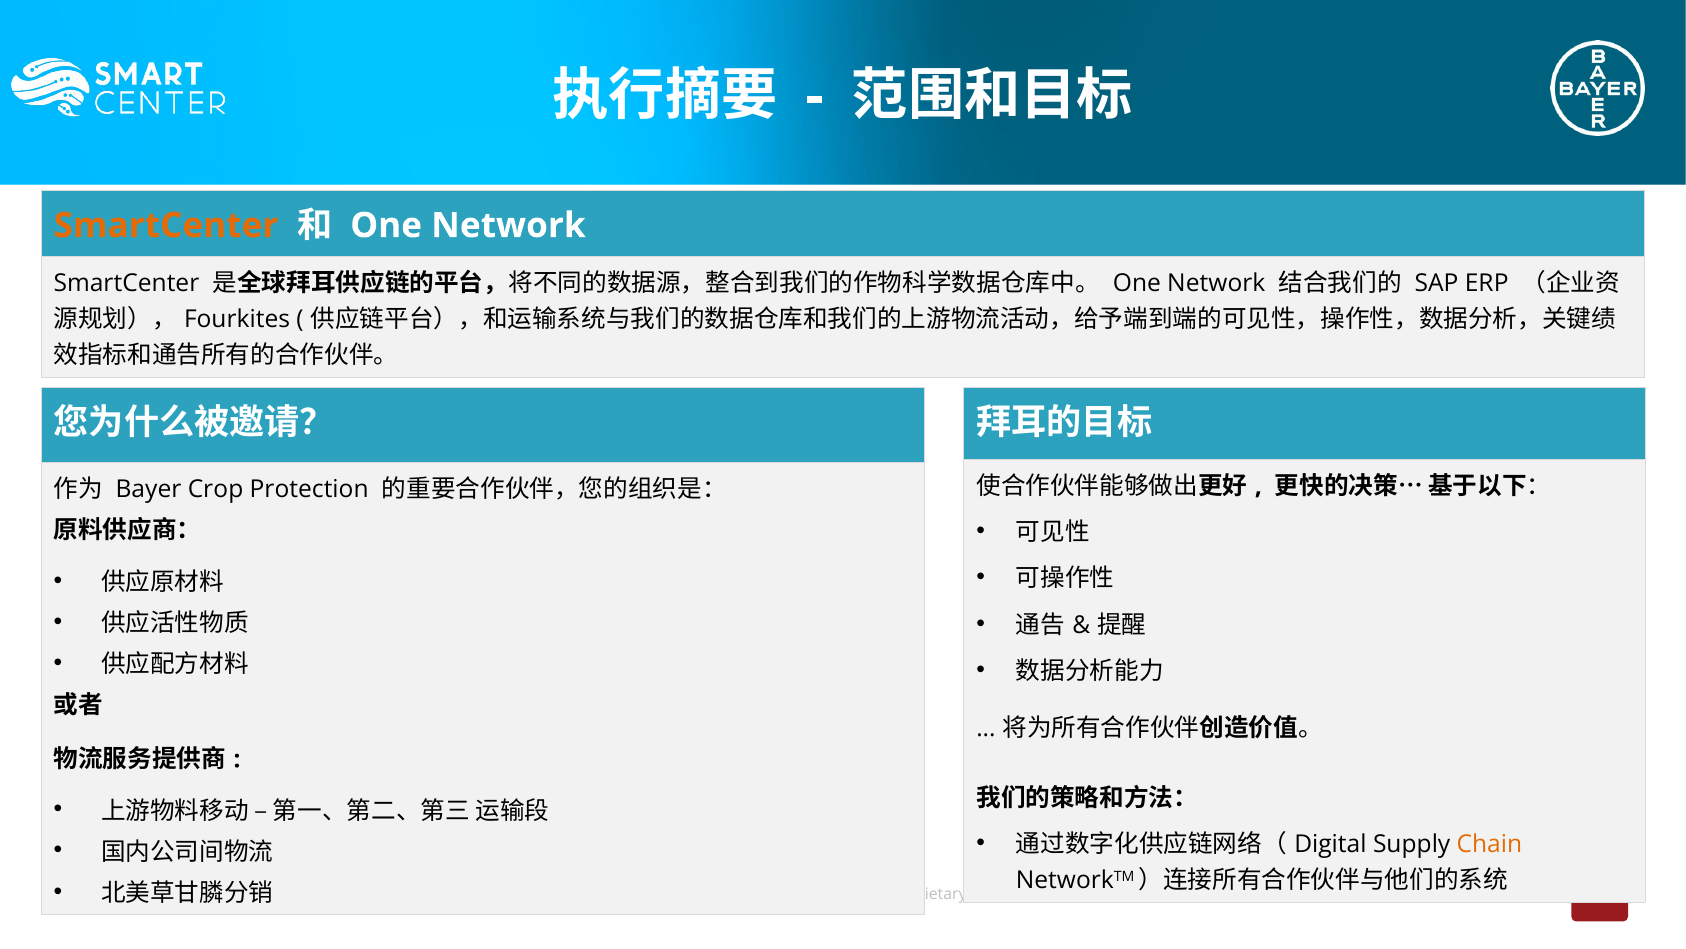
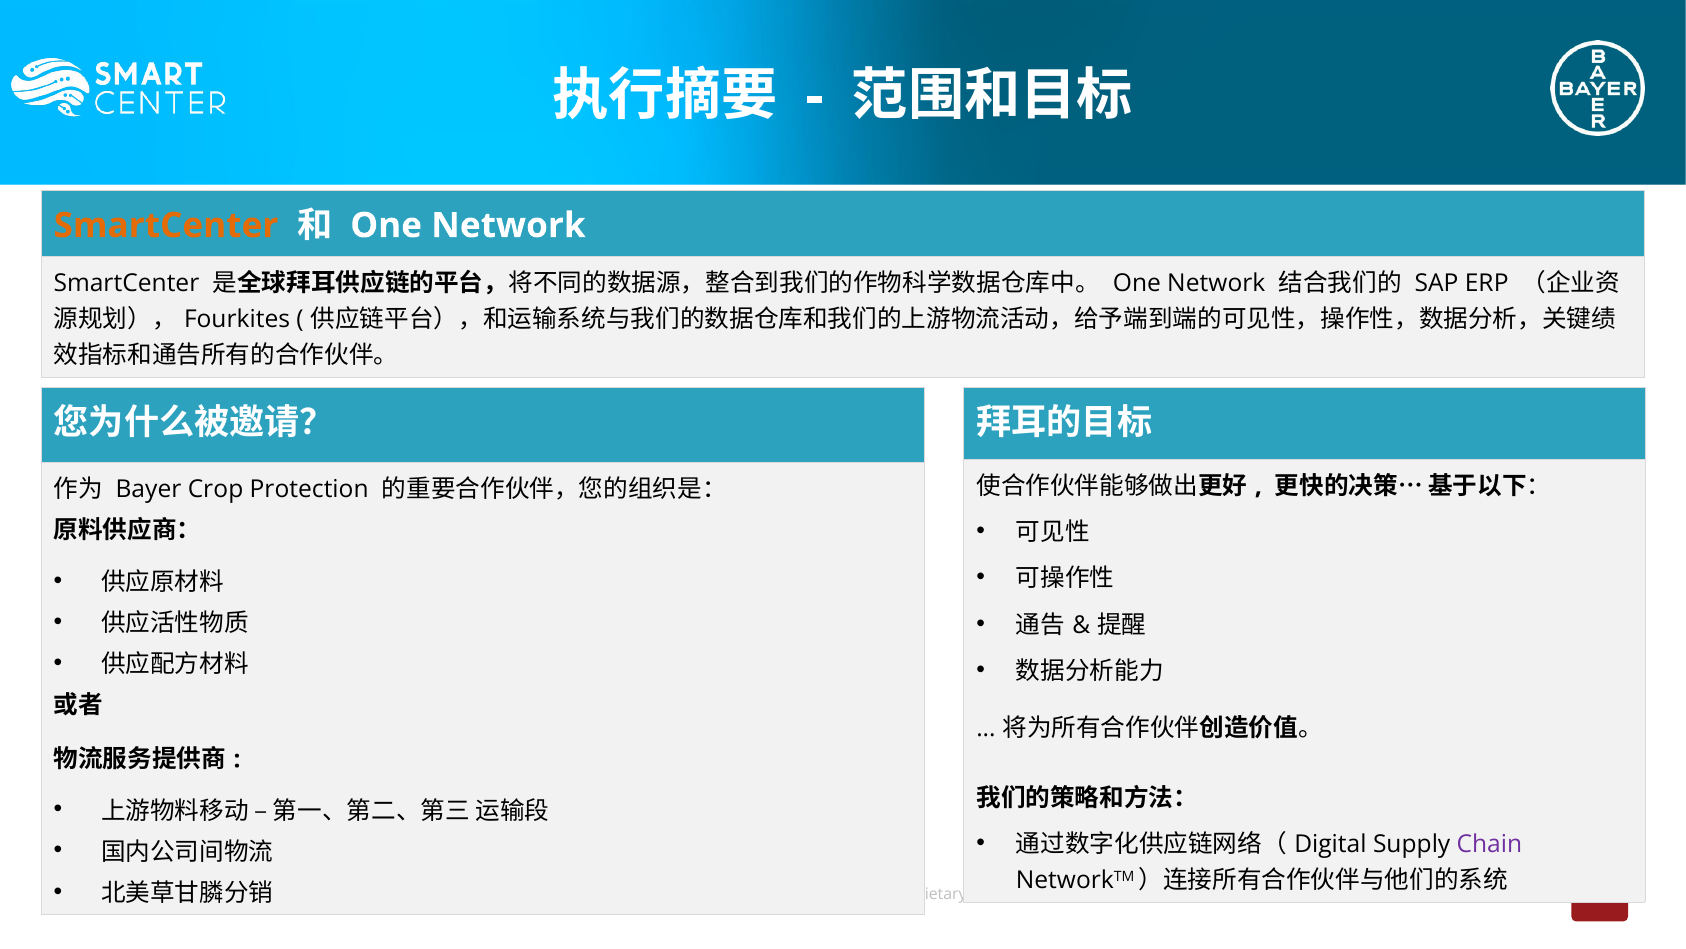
Chain colour: orange -> purple
